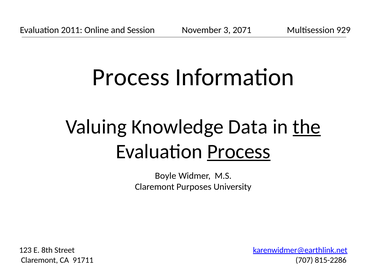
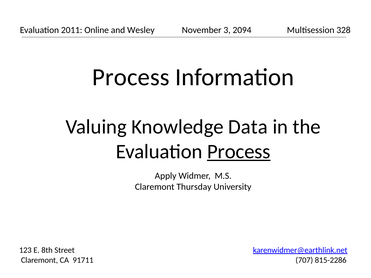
Session: Session -> Wesley
2071: 2071 -> 2094
929: 929 -> 328
the underline: present -> none
Boyle: Boyle -> Apply
Purposes: Purposes -> Thursday
